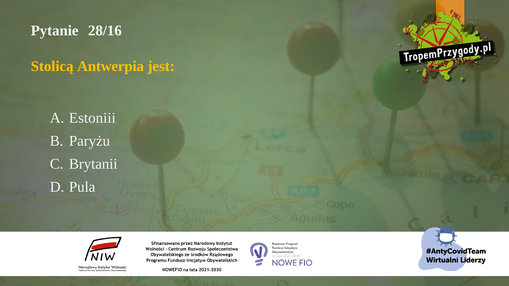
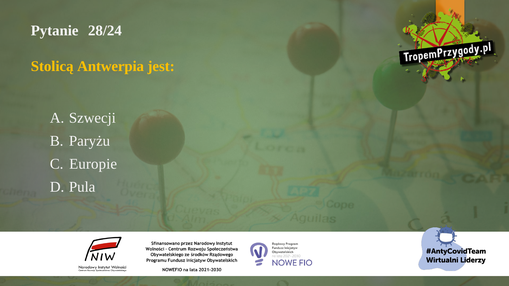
28/16: 28/16 -> 28/24
Estoniii: Estoniii -> Szwecji
Brytanii: Brytanii -> Europie
